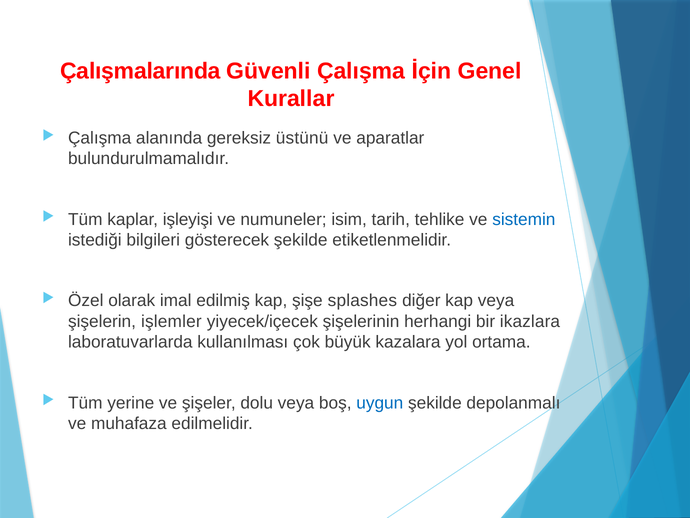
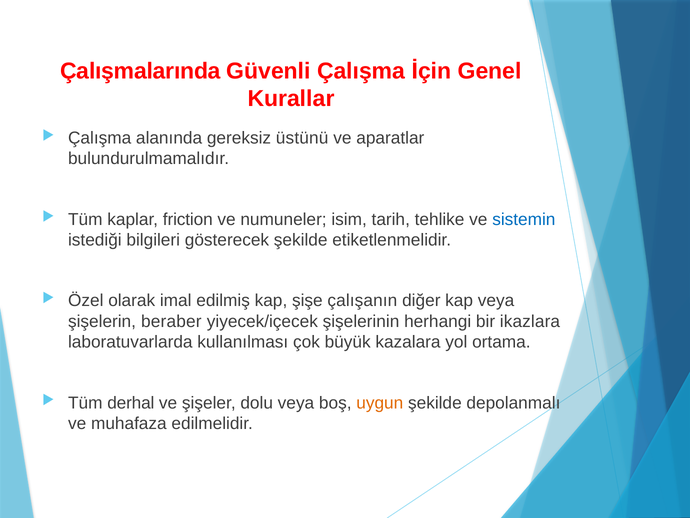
işleyişi: işleyişi -> friction
splashes: splashes -> çalışanın
işlemler: işlemler -> beraber
yerine: yerine -> derhal
uygun colour: blue -> orange
